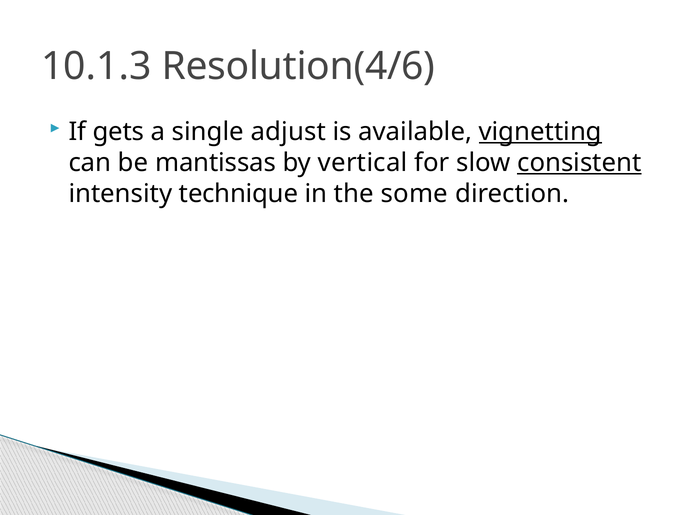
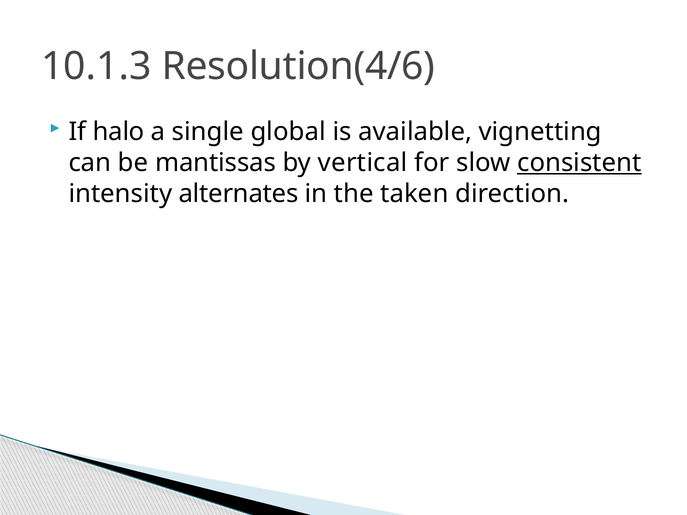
gets: gets -> halo
adjust: adjust -> global
vignetting underline: present -> none
technique: technique -> alternates
some: some -> taken
